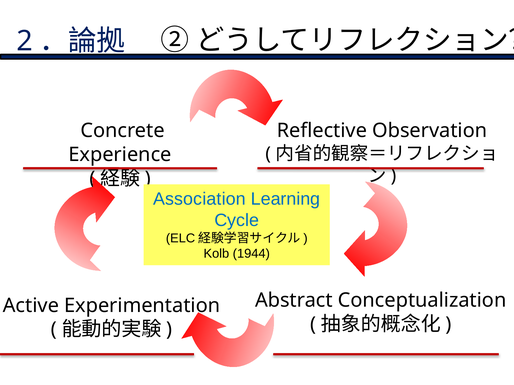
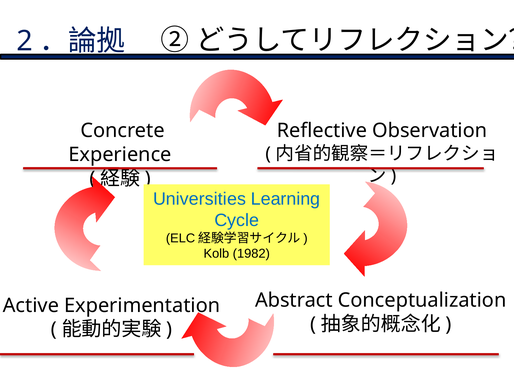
Association: Association -> Universities
1944: 1944 -> 1982
